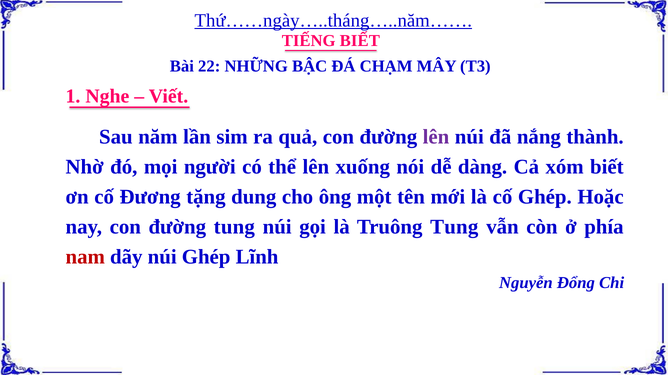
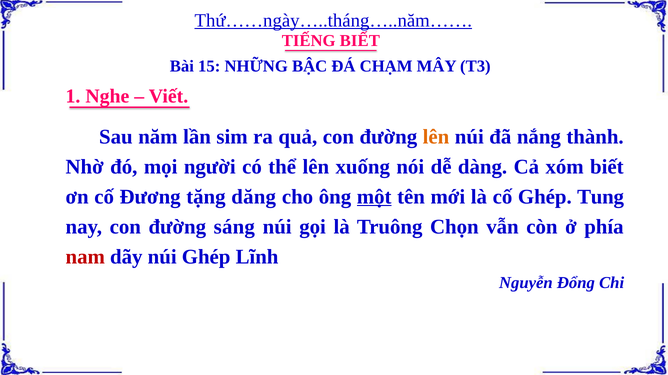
22: 22 -> 15
lên at (436, 137) colour: purple -> orange
dung: dung -> dăng
một underline: none -> present
Hoặc: Hoặc -> Tung
đường tung: tung -> sáng
Truông Tung: Tung -> Chọn
